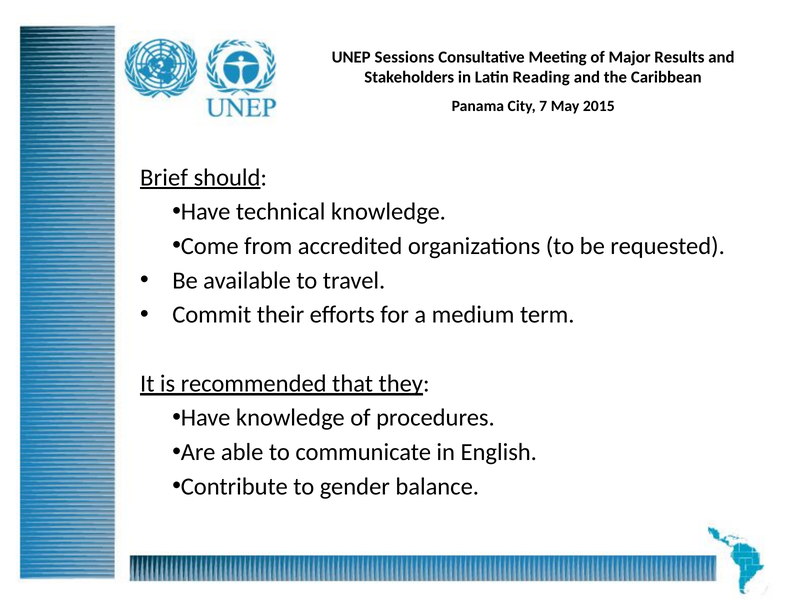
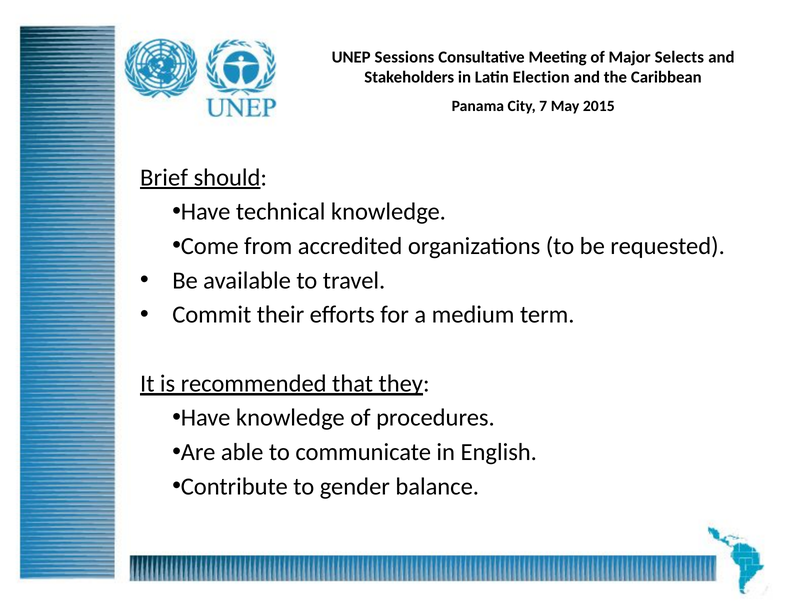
Results: Results -> Selects
Reading: Reading -> Election
